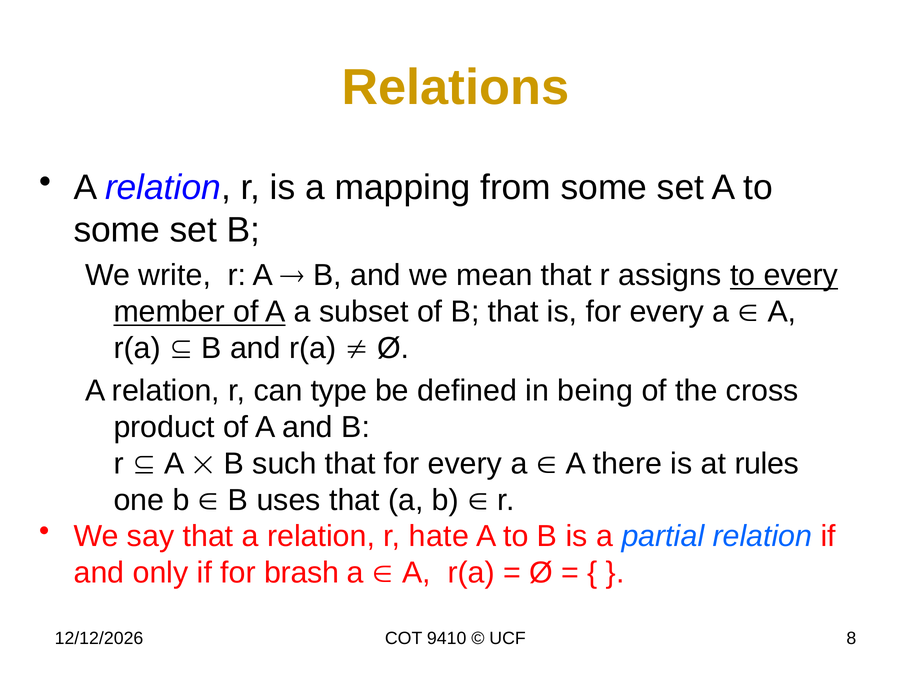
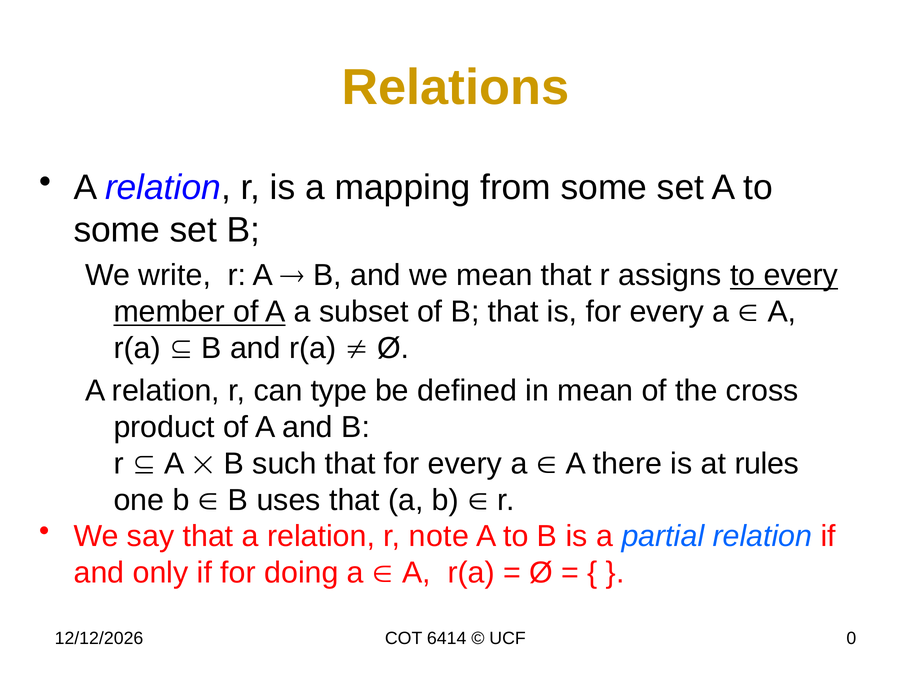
in being: being -> mean
hate: hate -> note
brash: brash -> doing
9410: 9410 -> 6414
8: 8 -> 0
